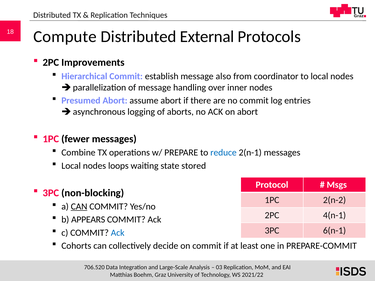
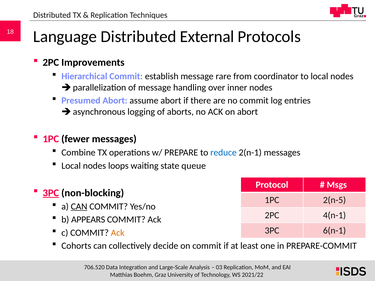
Compute: Compute -> Language
also: also -> rare
stored: stored -> queue
3PC at (51, 193) underline: none -> present
2(n-2: 2(n-2 -> 2(n-5
Ack at (118, 233) colour: blue -> orange
